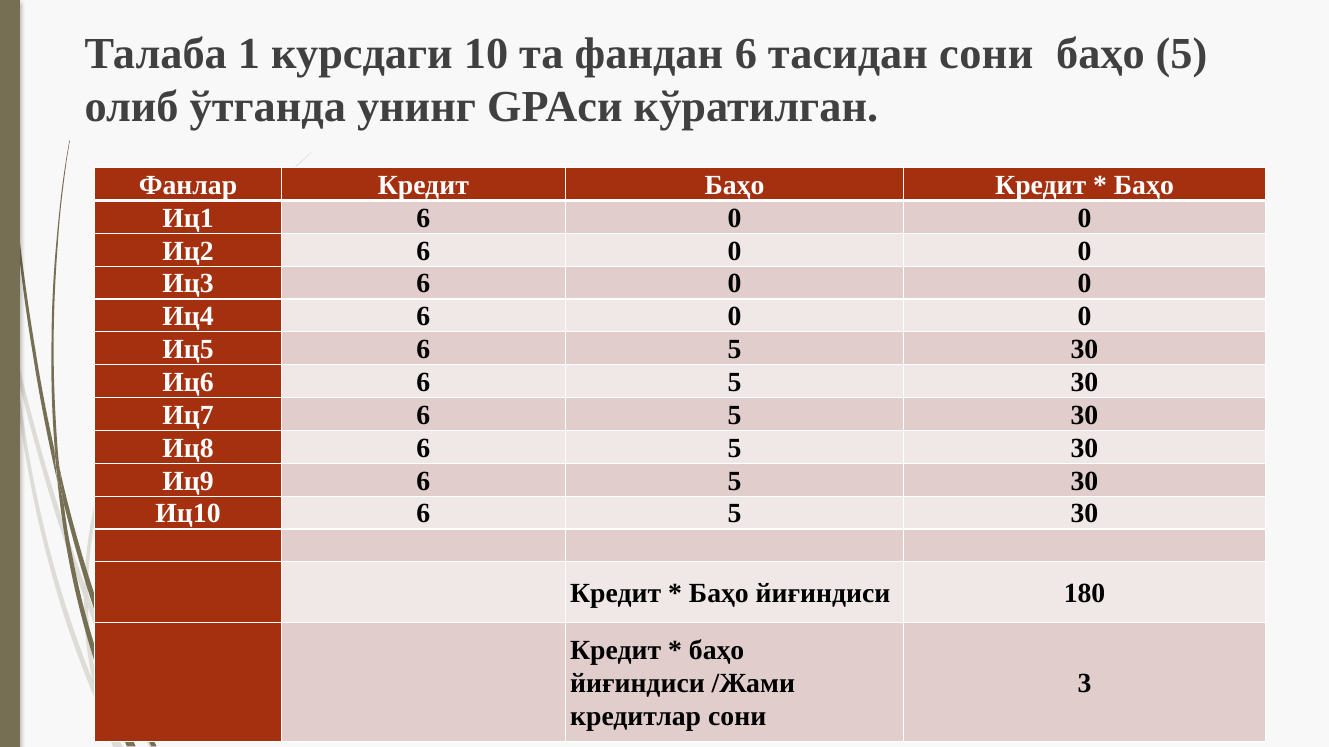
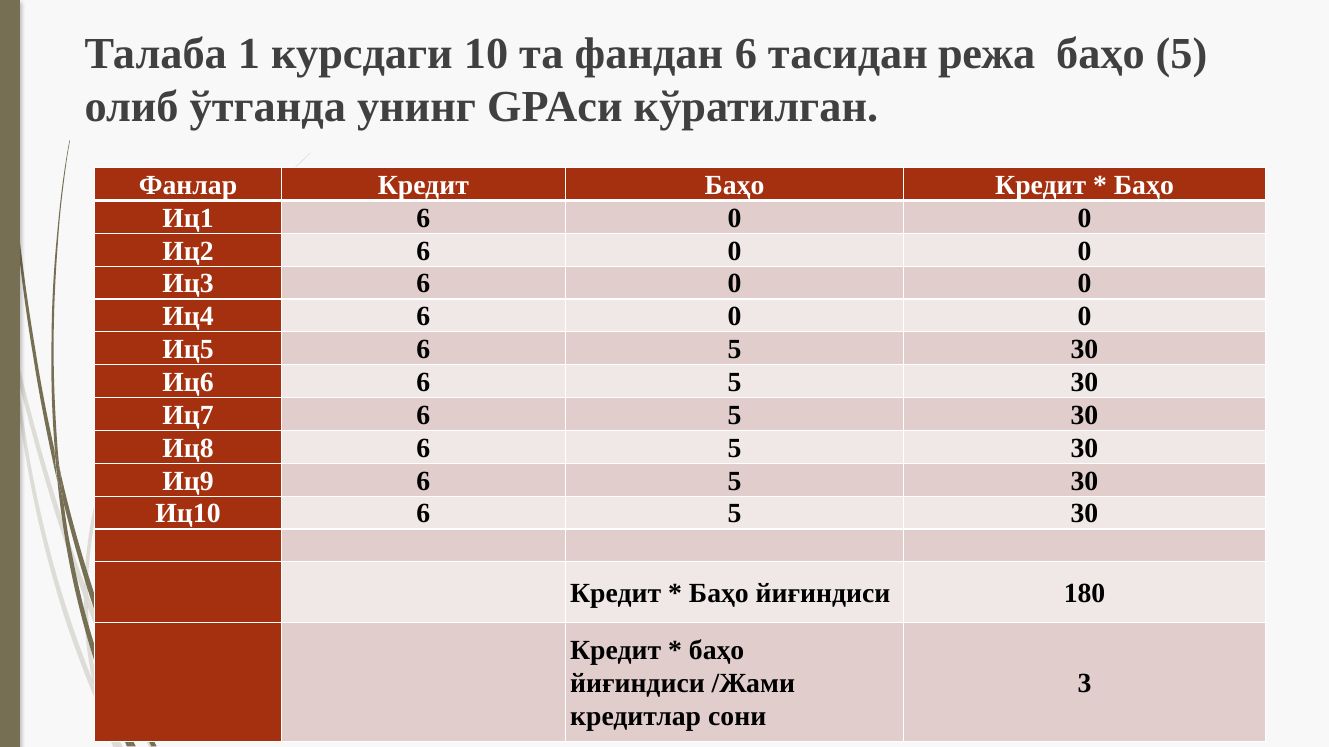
тасидан сони: сони -> режа
